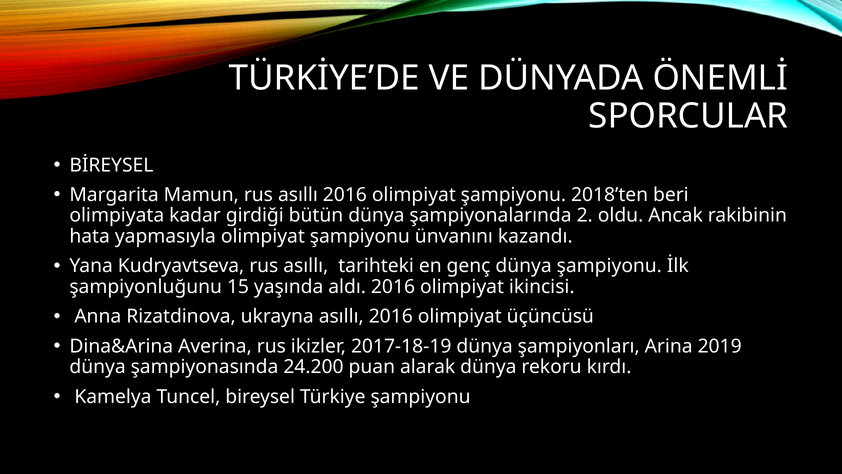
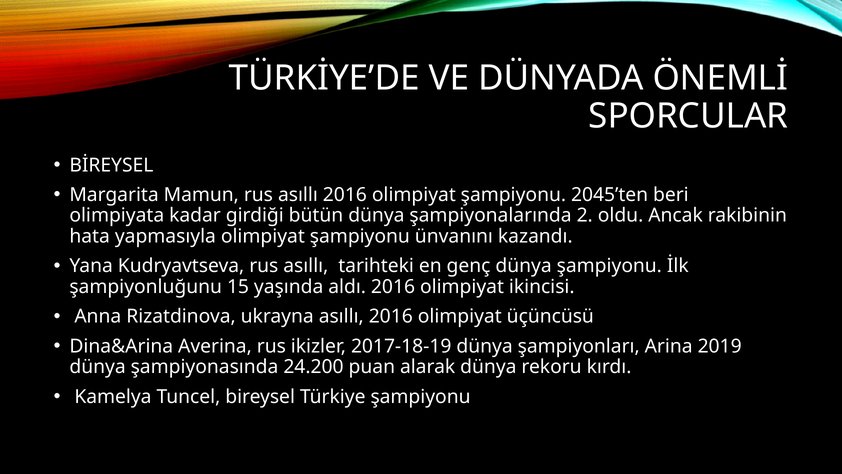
2018’ten: 2018’ten -> 2045’ten
